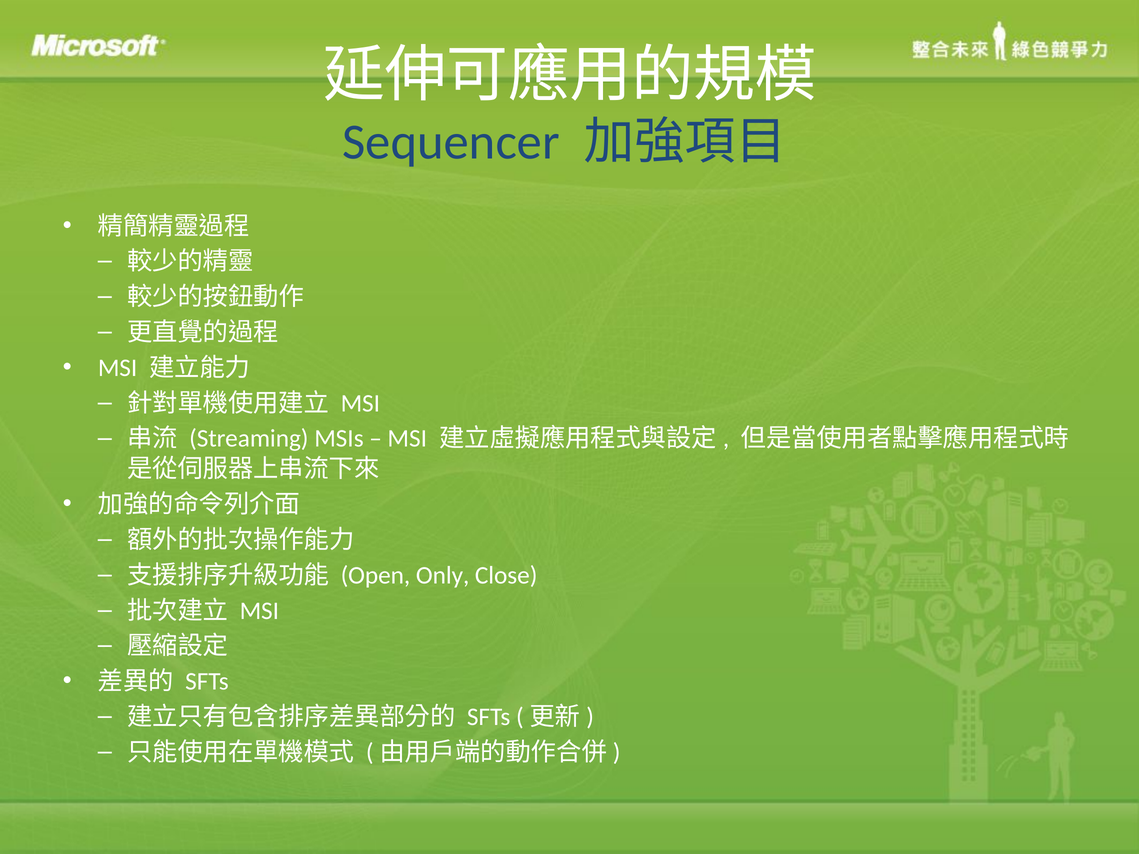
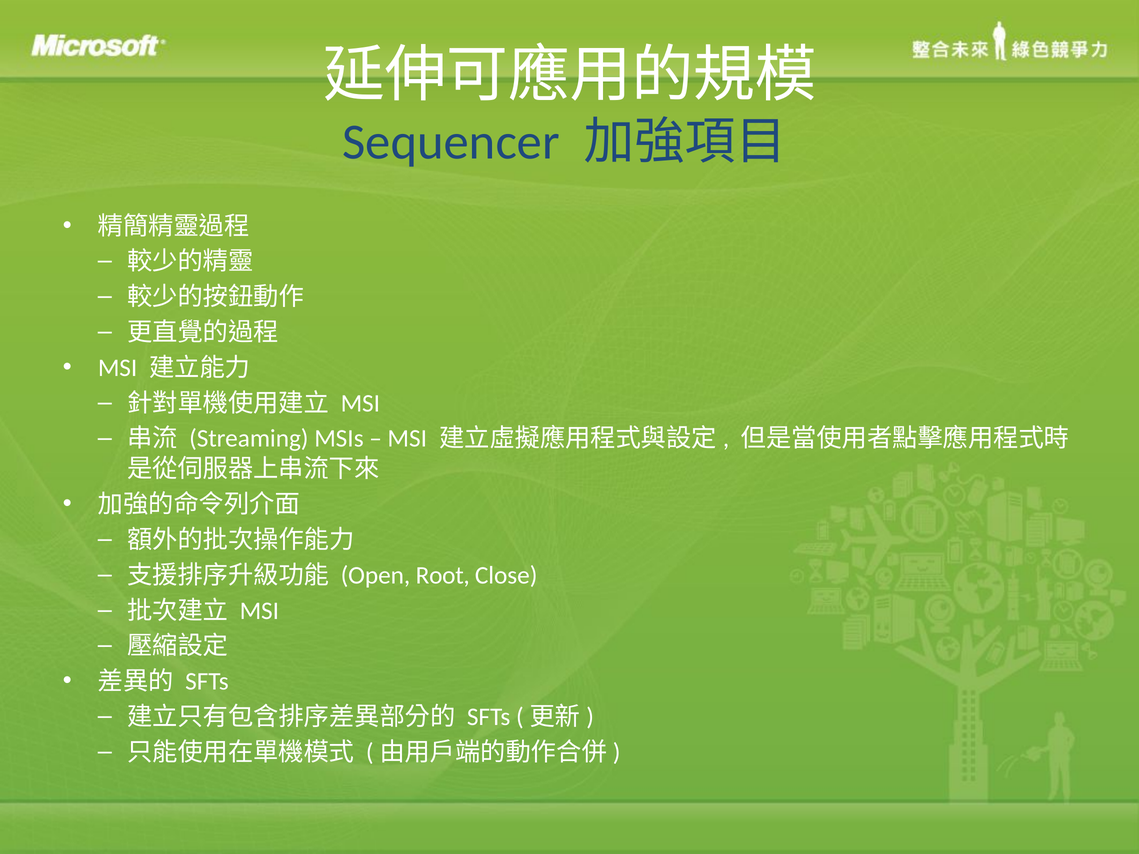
Only: Only -> Root
